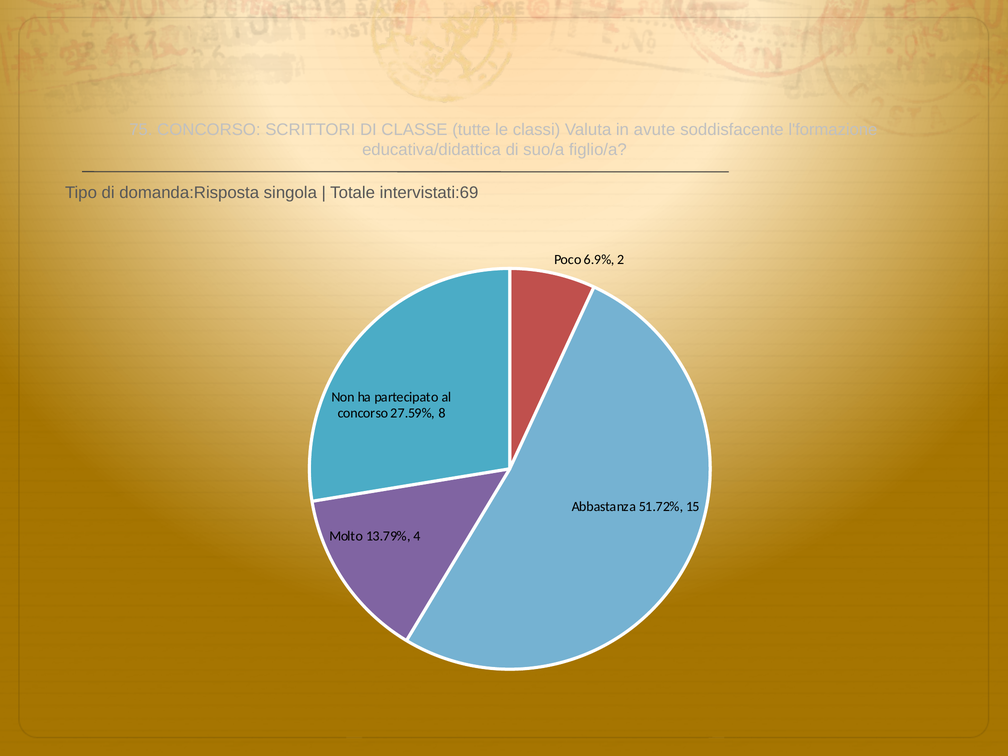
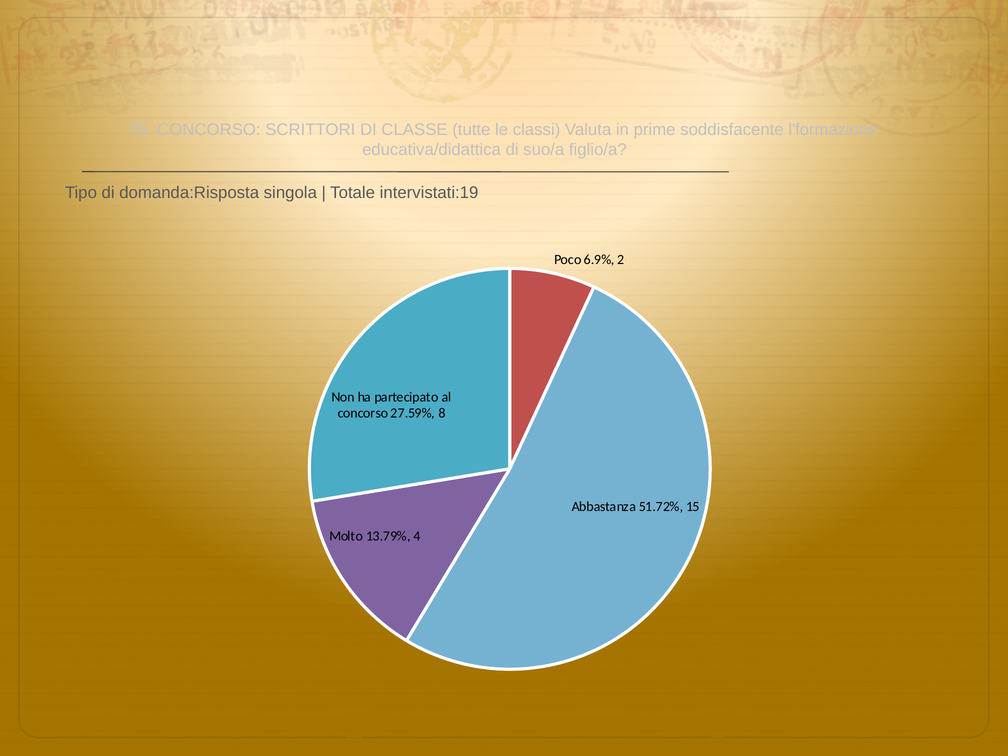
avute: avute -> prime
intervistati:69: intervistati:69 -> intervistati:19
